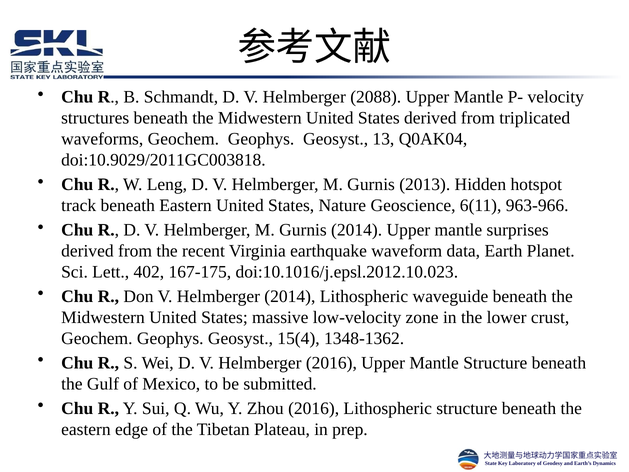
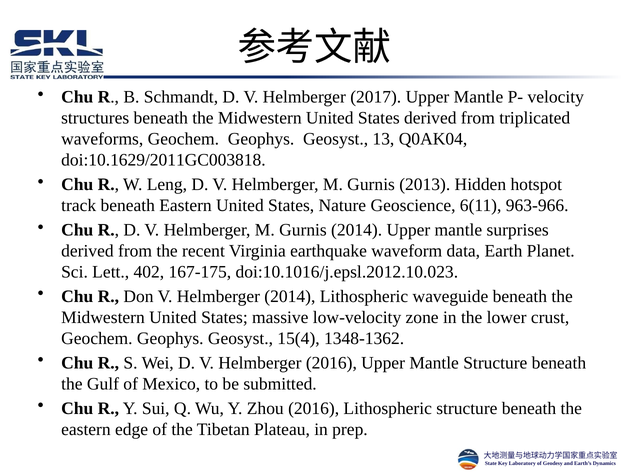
2088: 2088 -> 2017
doi:10.9029/2011GC003818: doi:10.9029/2011GC003818 -> doi:10.1629/2011GC003818
